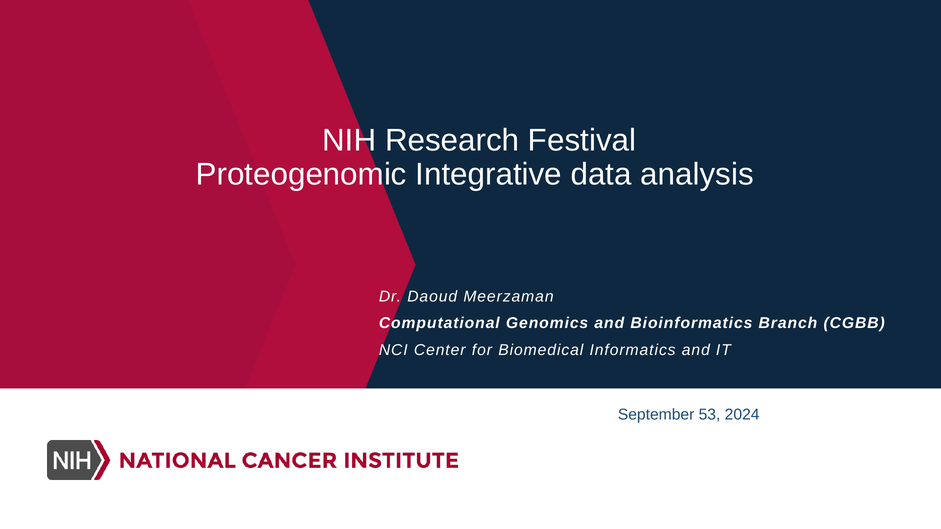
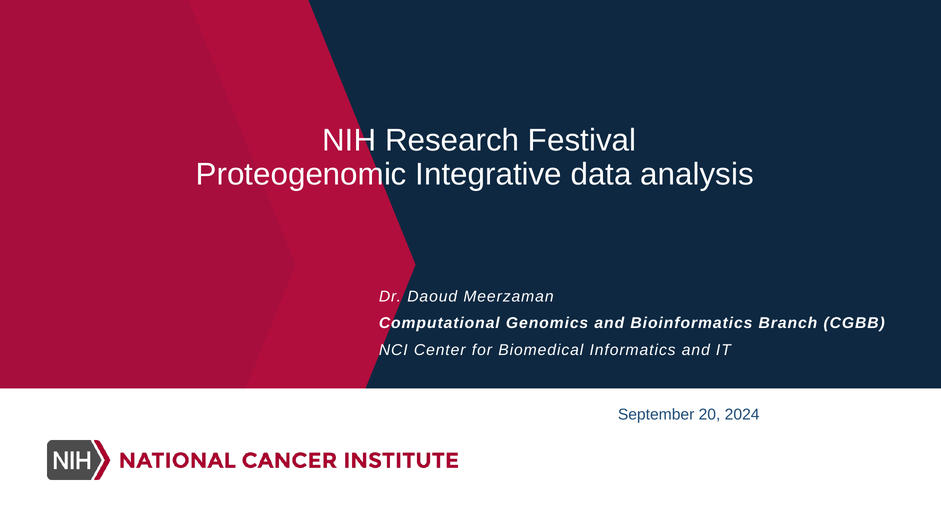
53: 53 -> 20
